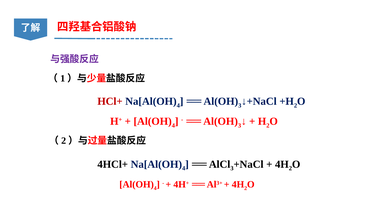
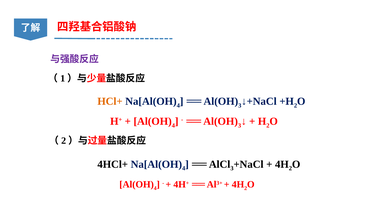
HCl+ colour: red -> orange
